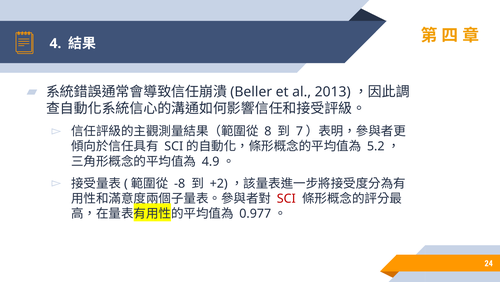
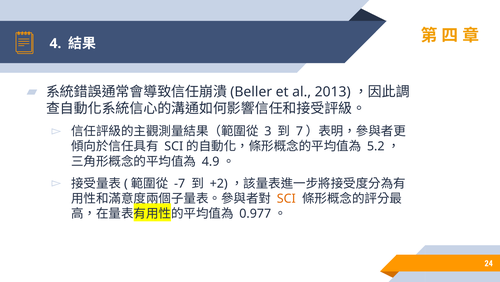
8: 8 -> 3
-8: -8 -> -7
SCI colour: red -> orange
